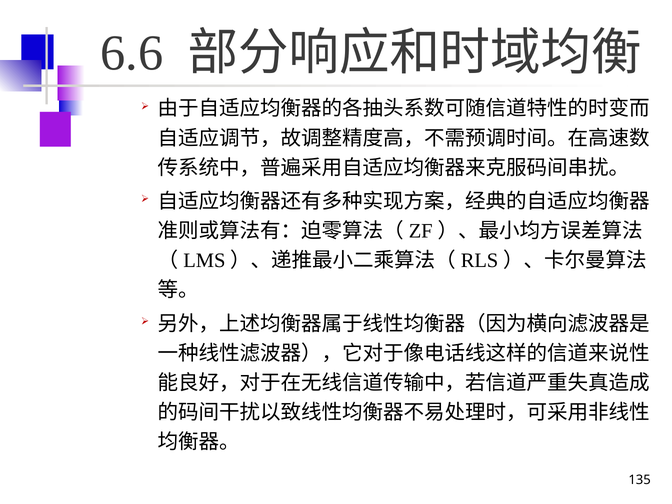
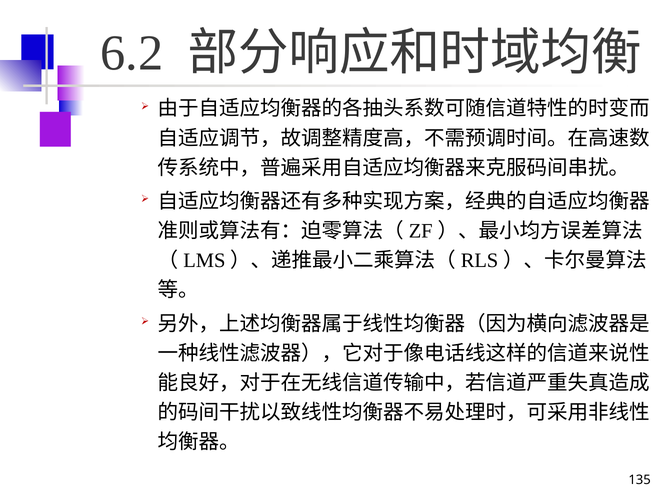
6.6: 6.6 -> 6.2
